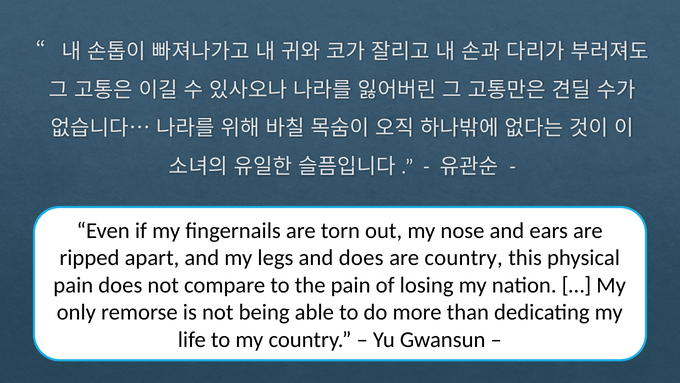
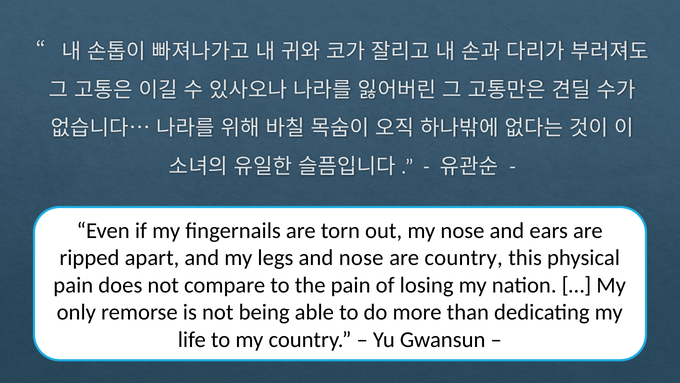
and does: does -> nose
